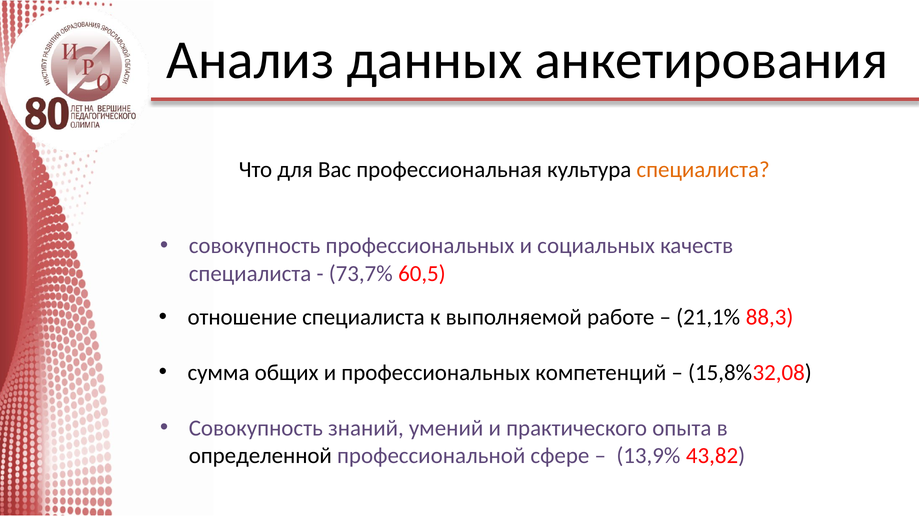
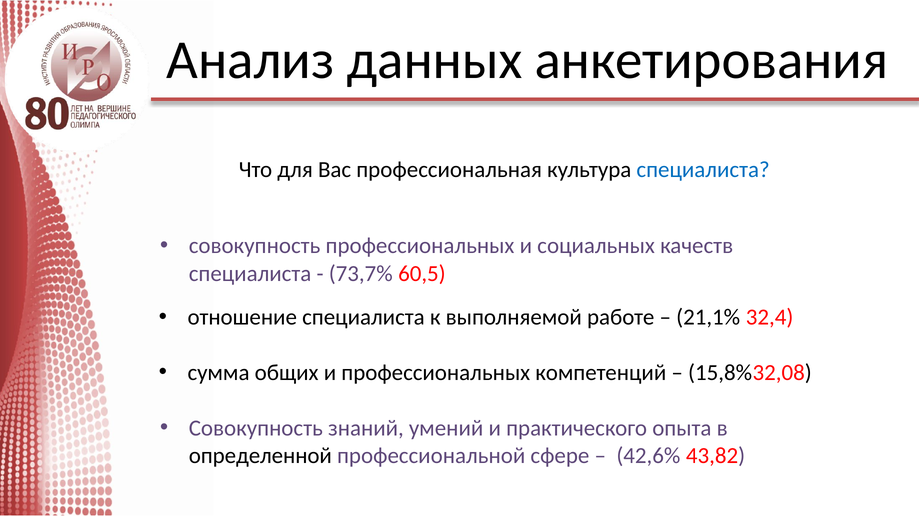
специалиста at (703, 170) colour: orange -> blue
88,3: 88,3 -> 32,4
13,9%: 13,9% -> 42,6%
